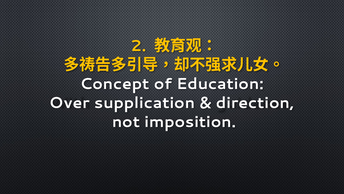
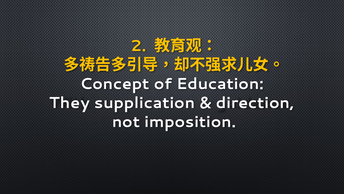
Over: Over -> They
